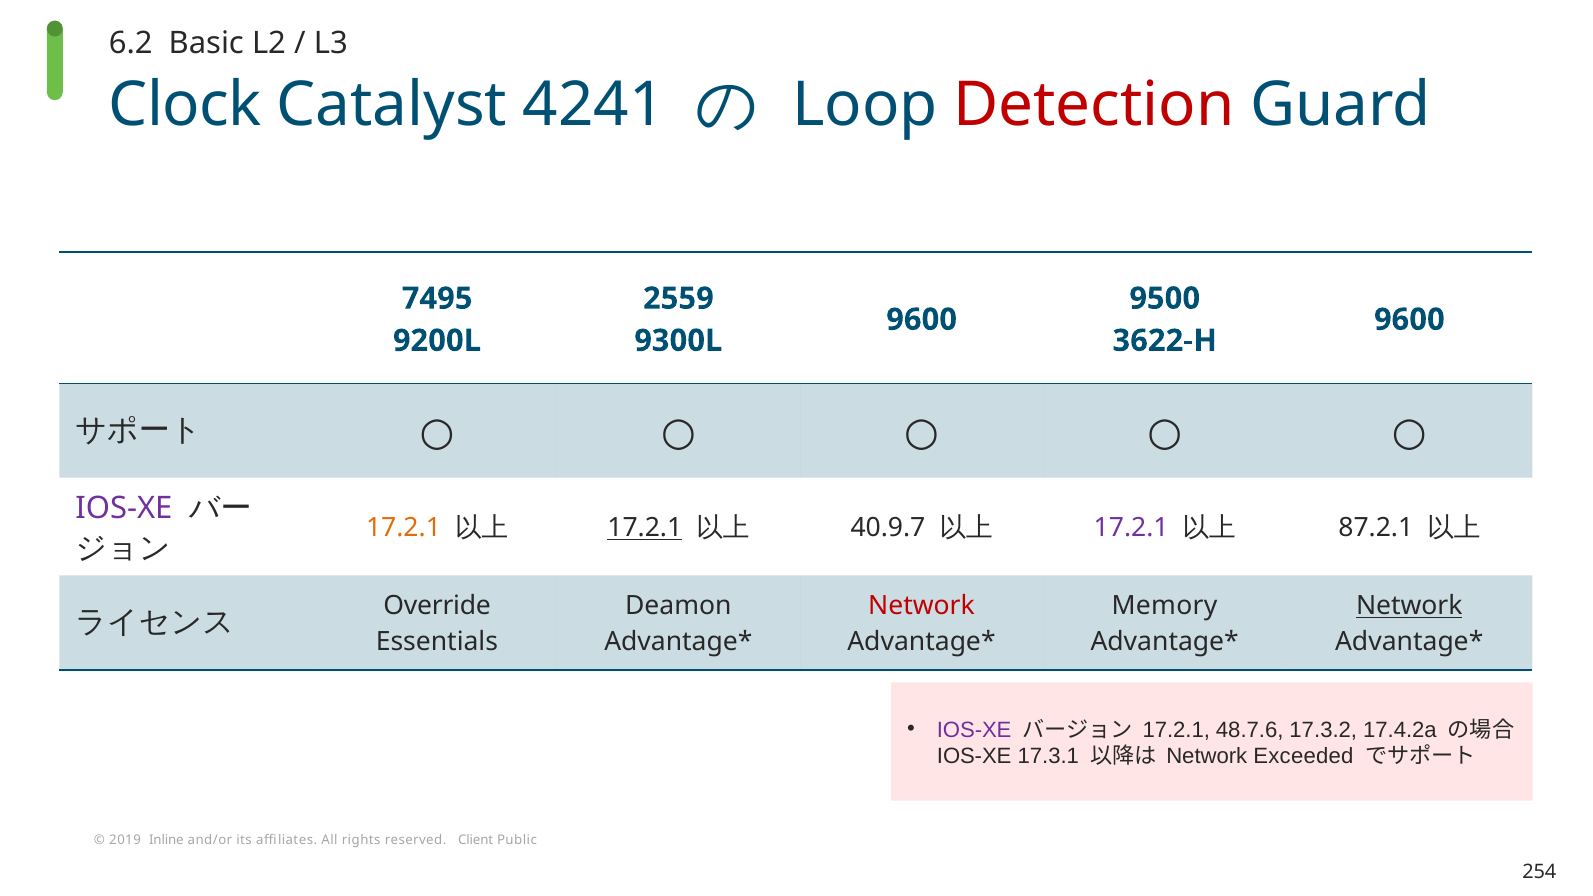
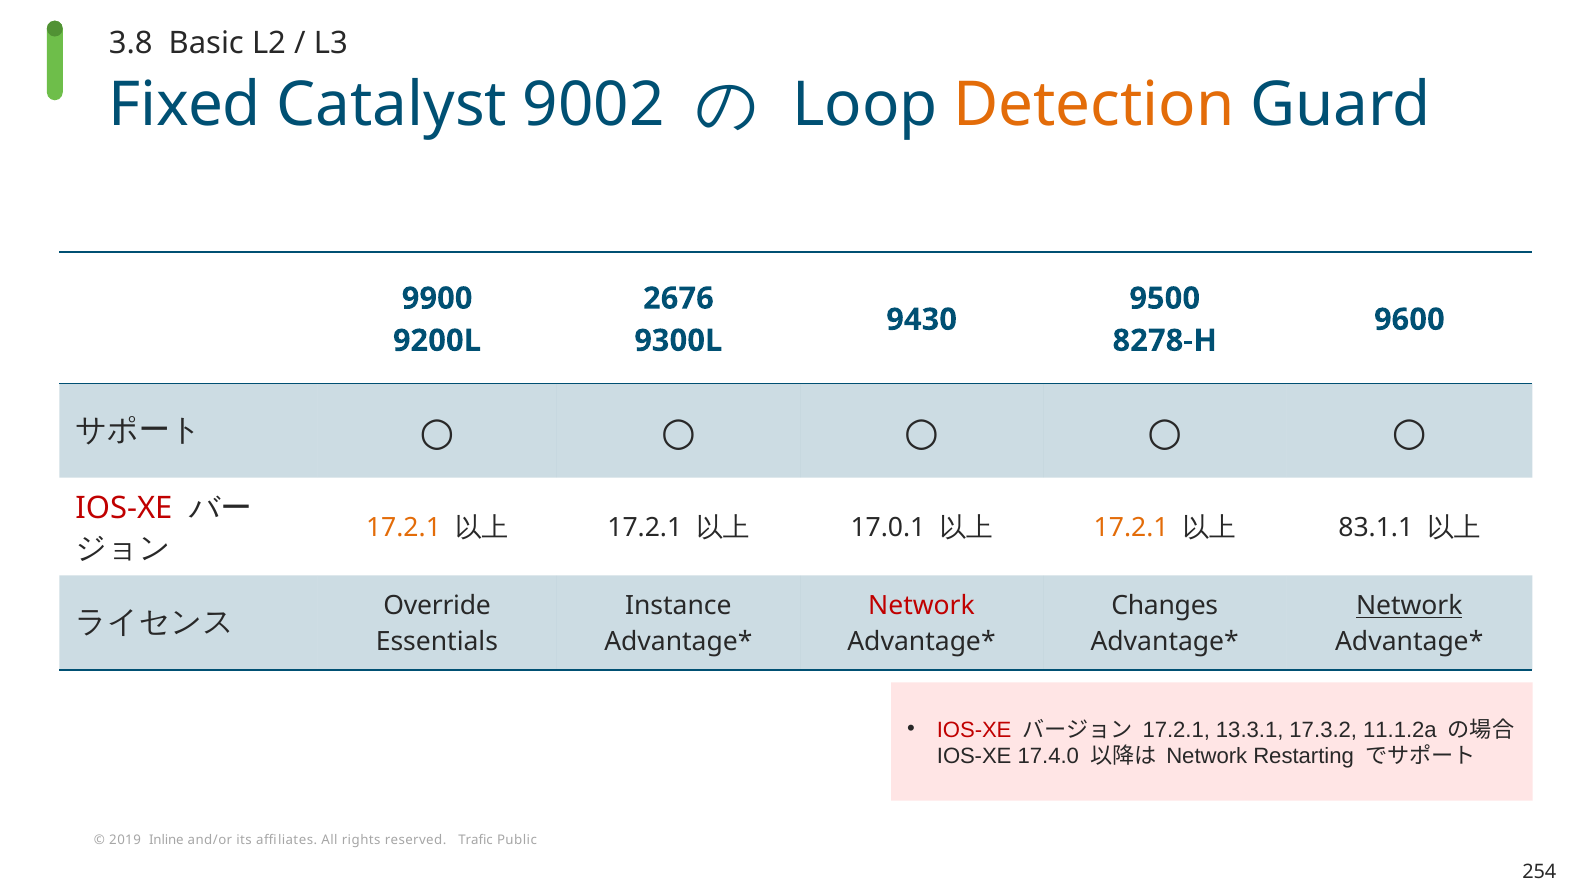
6.2: 6.2 -> 3.8
Clock: Clock -> Fixed
4241: 4241 -> 9002
Detection colour: red -> orange
7495: 7495 -> 9900
2559: 2559 -> 2676
9600 at (922, 320): 9600 -> 9430
3622-H: 3622-H -> 8278-H
IOS-XE at (124, 509) colour: purple -> red
17.2.1 at (645, 528) underline: present -> none
40.9.7: 40.9.7 -> 17.0.1
17.2.1 at (1131, 528) colour: purple -> orange
87.2.1: 87.2.1 -> 83.1.1
Deamon: Deamon -> Instance
Memory: Memory -> Changes
IOS-XE at (974, 730) colour: purple -> red
48.7.6: 48.7.6 -> 13.3.1
17.4.2a: 17.4.2a -> 11.1.2a
17.3.1: 17.3.1 -> 17.4.0
Exceeded: Exceeded -> Restarting
Client: Client -> Trafic
